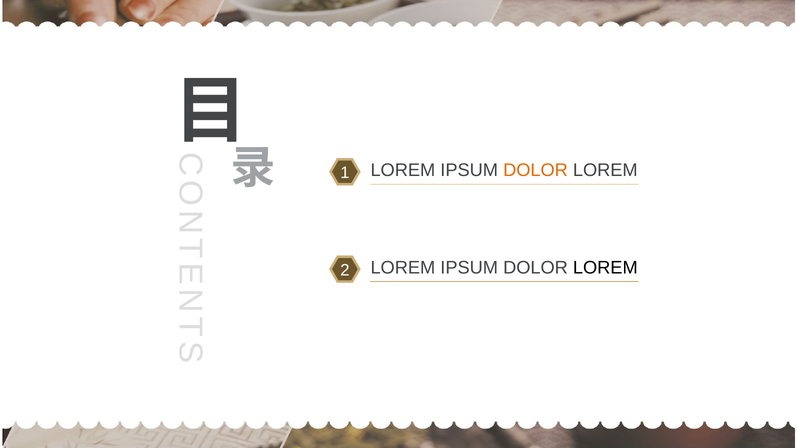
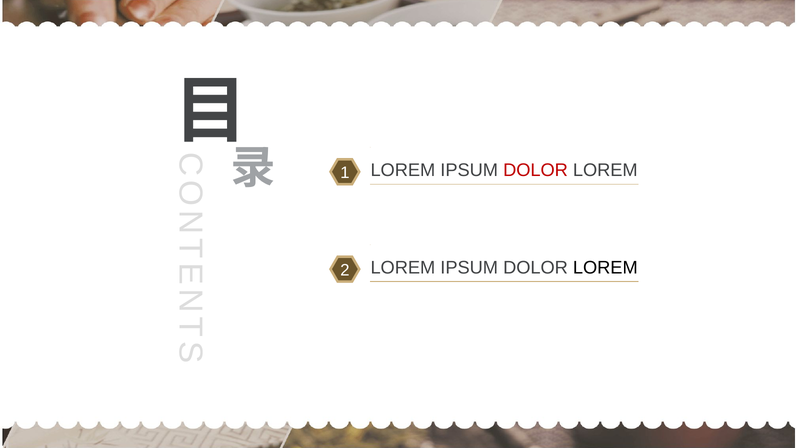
DOLOR at (536, 170) colour: orange -> red
